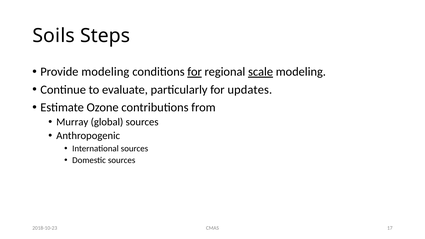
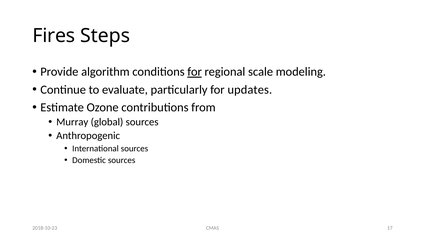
Soils: Soils -> Fires
Provide modeling: modeling -> algorithm
scale underline: present -> none
